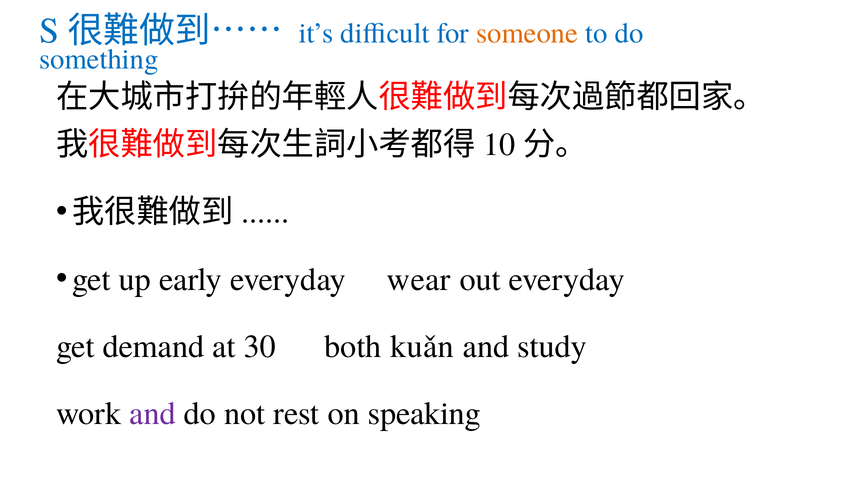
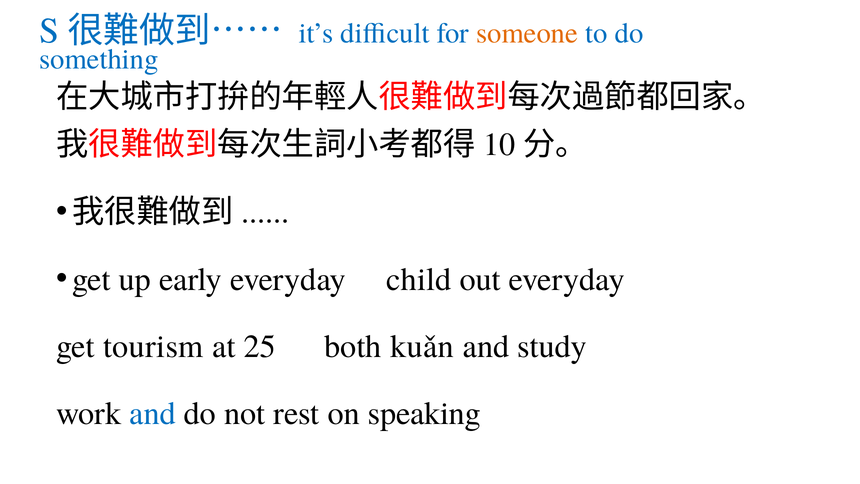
wear: wear -> child
demand: demand -> tourism
30: 30 -> 25
and at (153, 413) colour: purple -> blue
